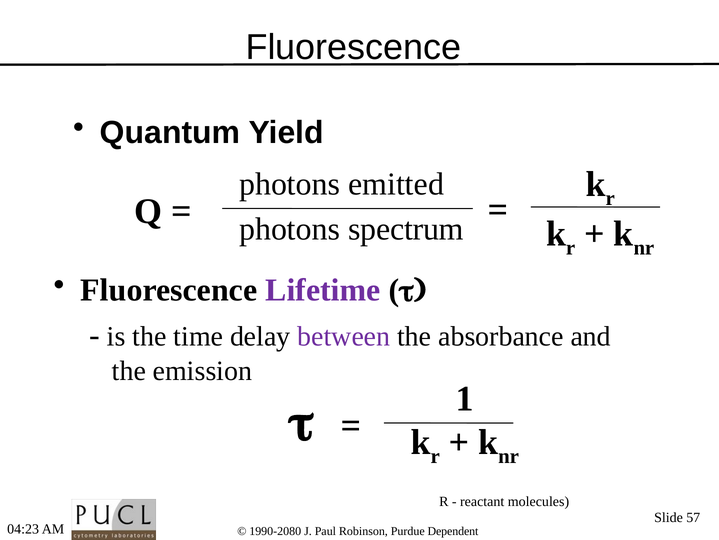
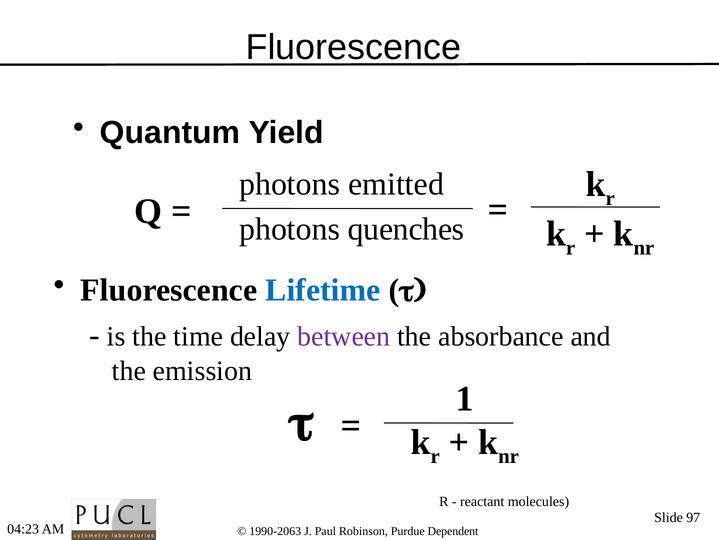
spectrum: spectrum -> quenches
Lifetime colour: purple -> blue
57: 57 -> 97
1990-2080: 1990-2080 -> 1990-2063
